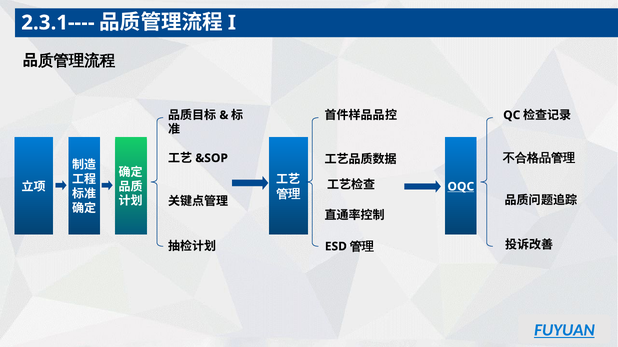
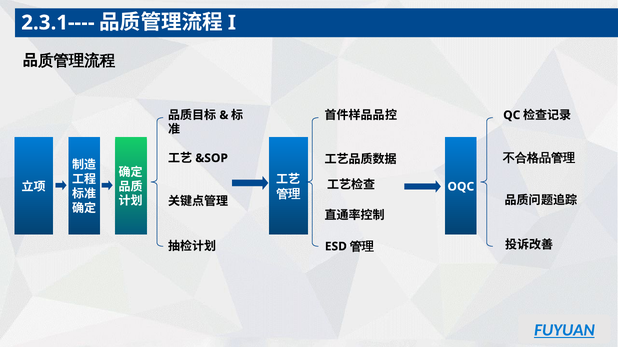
OQC underline: present -> none
